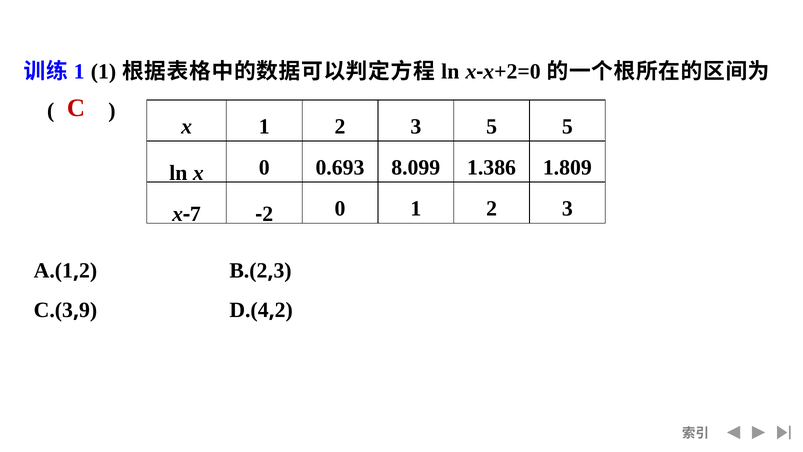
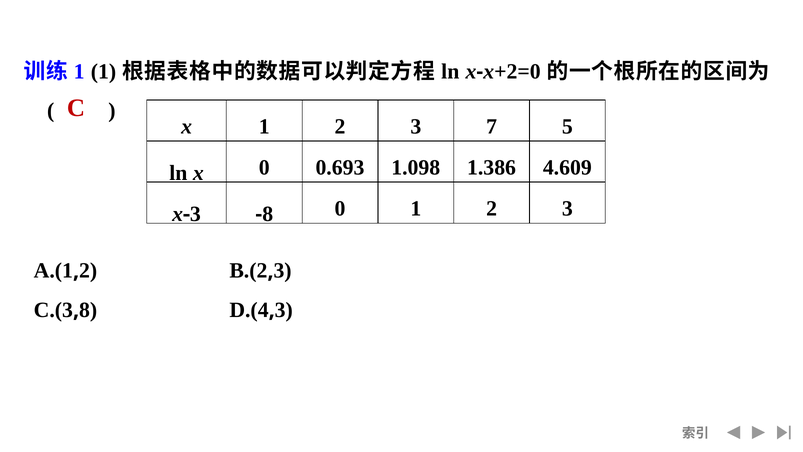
3 5: 5 -> 7
8.099: 8.099 -> 1.098
1.809: 1.809 -> 4.609
7 at (195, 214): 7 -> 3
2 at (268, 214): 2 -> 8
9 at (88, 310): 9 -> 8
2 at (284, 310): 2 -> 3
